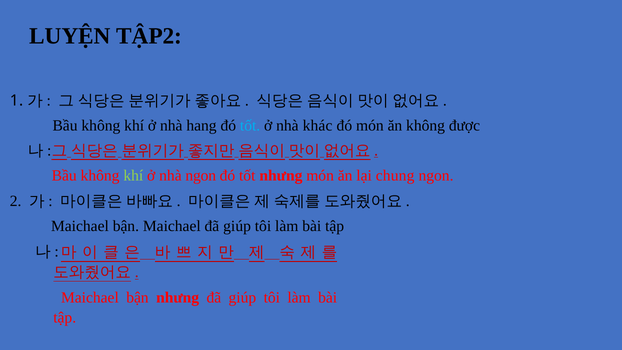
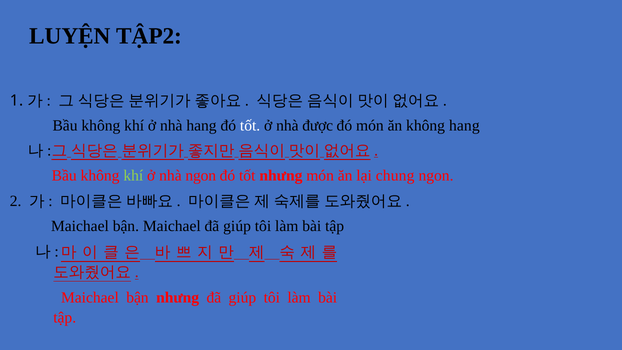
tốt at (250, 126) colour: light blue -> white
khác: khác -> được
không được: được -> hang
